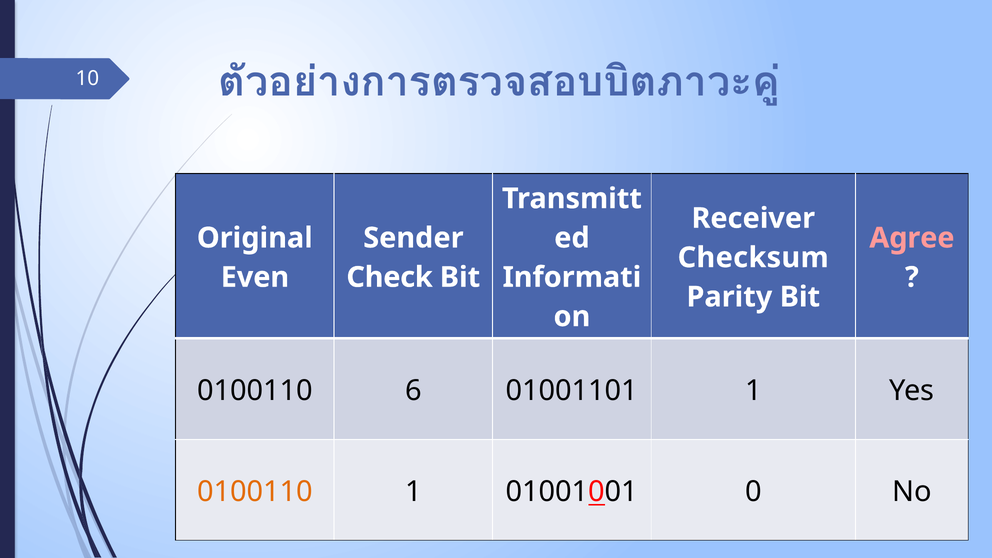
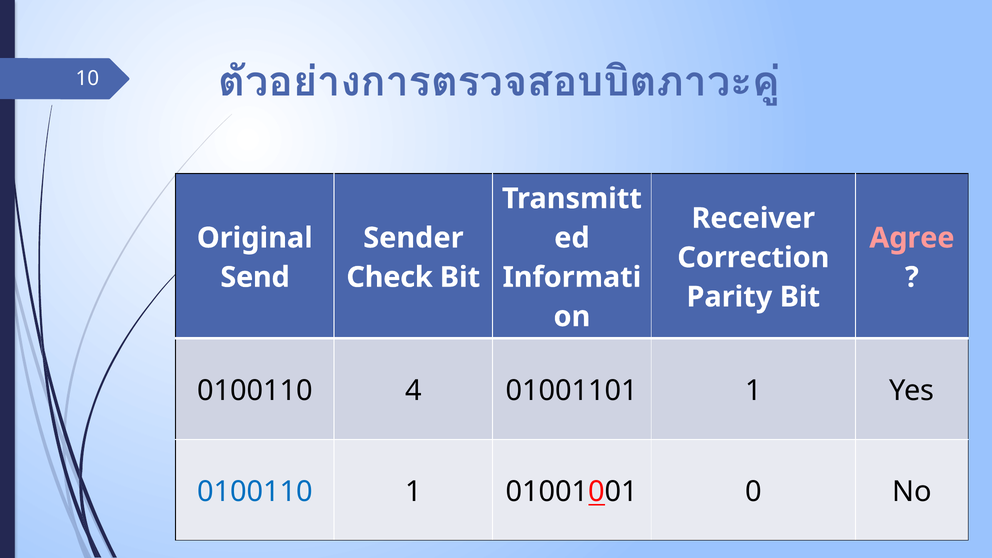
Checksum: Checksum -> Correction
Even: Even -> Send
6: 6 -> 4
0100110 at (255, 491) colour: orange -> blue
